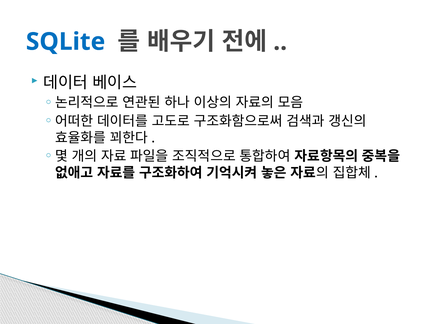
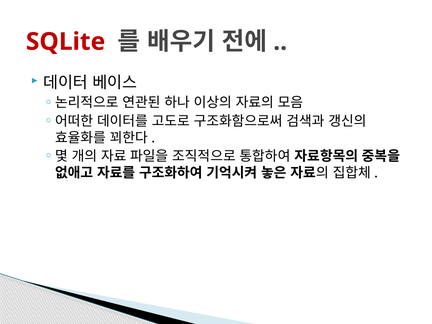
SQLite colour: blue -> red
